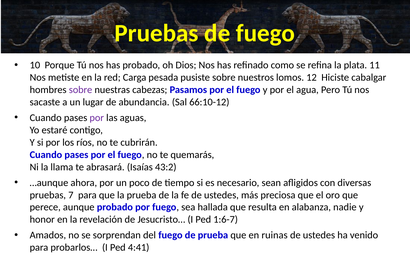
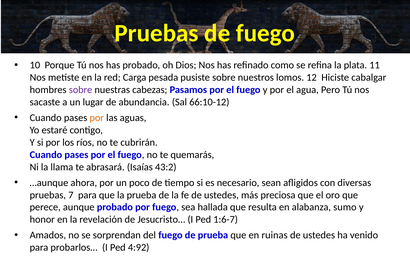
por at (97, 118) colour: purple -> orange
nadie: nadie -> sumo
4:41: 4:41 -> 4:92
